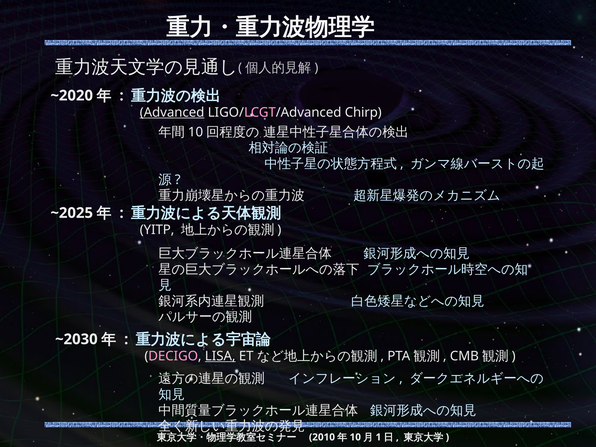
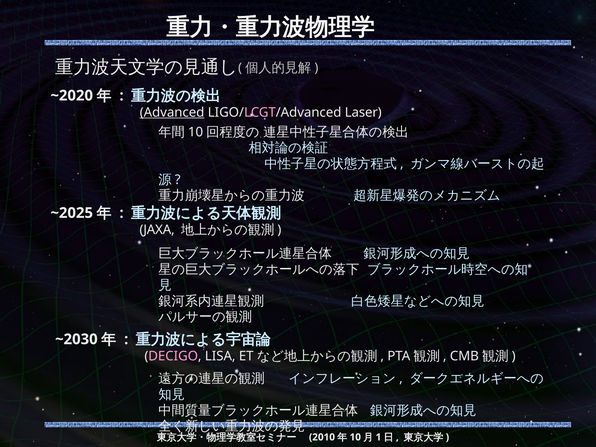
Chirp: Chirp -> Laser
YITP: YITP -> JAXA
LISA underline: present -> none
